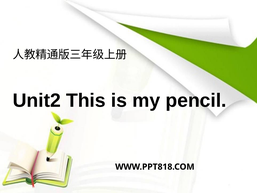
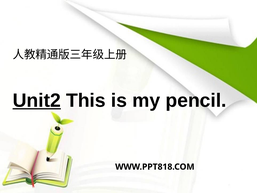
Unit2 underline: none -> present
